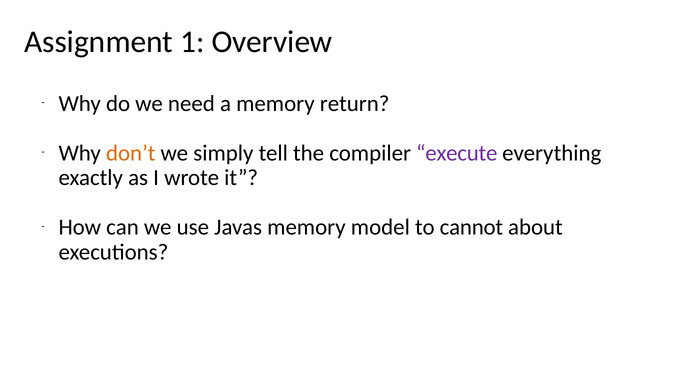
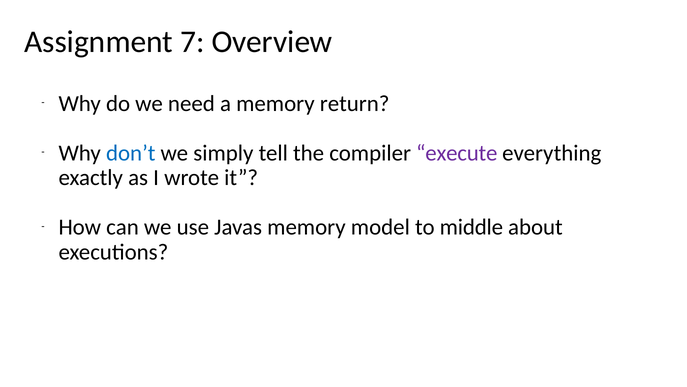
1: 1 -> 7
don’t colour: orange -> blue
cannot: cannot -> middle
